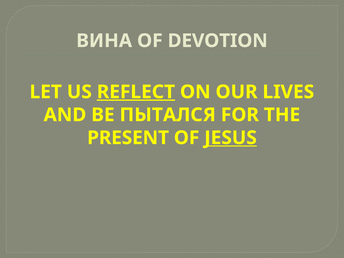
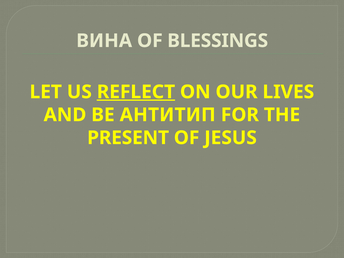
DEVOTION: DEVOTION -> BLESSINGS
ПЫТАЛСЯ: ПЫТАЛСЯ -> АНТИТИП
JESUS underline: present -> none
